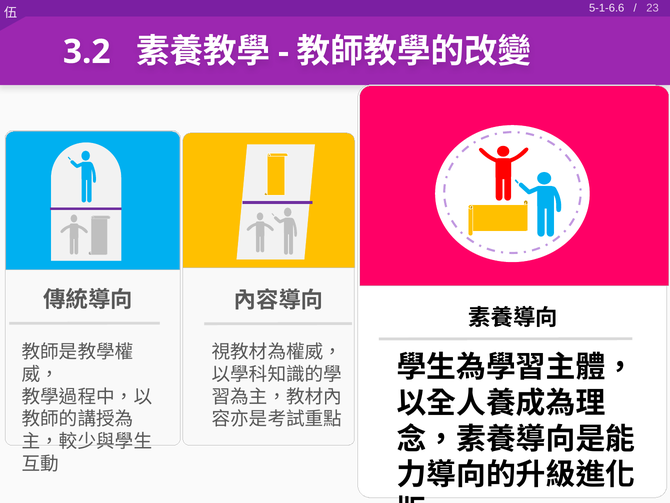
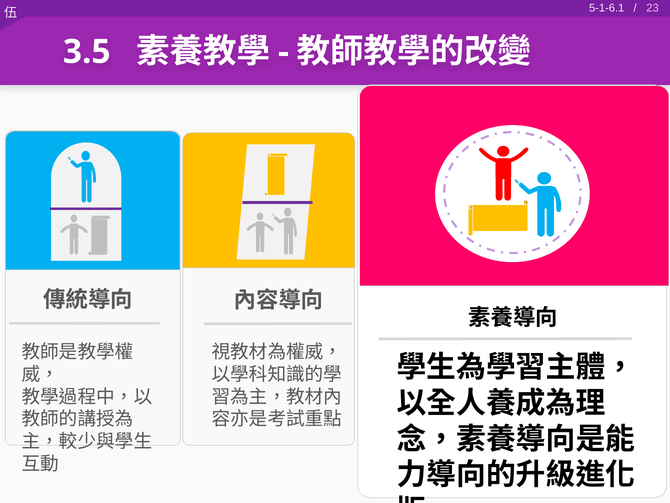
5-1-6.6: 5-1-6.6 -> 5-1-6.1
3.2: 3.2 -> 3.5
